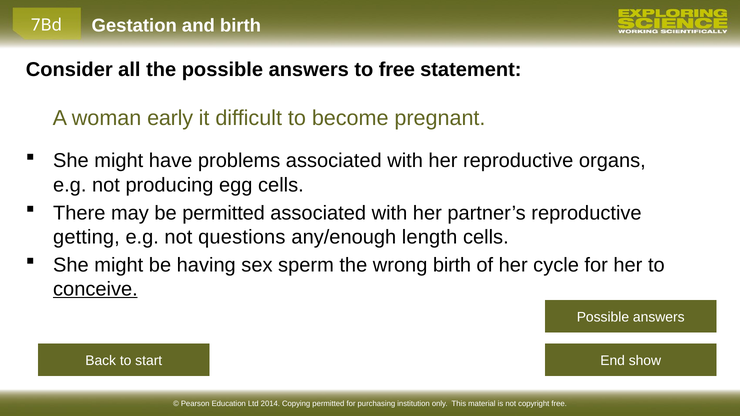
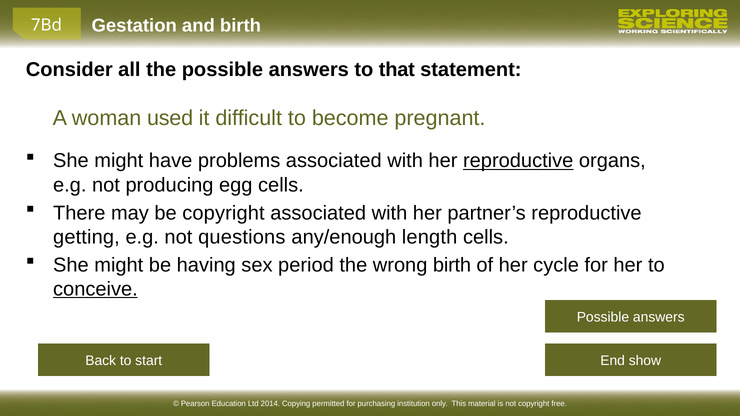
to free: free -> that
early: early -> used
reproductive at (518, 161) underline: none -> present
be permitted: permitted -> copyright
sperm: sperm -> period
